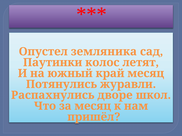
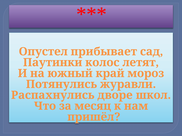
земляника: земляника -> прибывает
край месяц: месяц -> мороз
